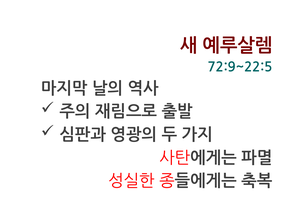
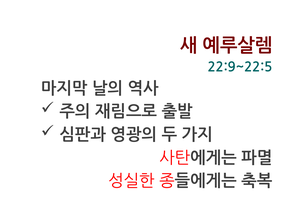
72:9~22:5: 72:9~22:5 -> 22:9~22:5
